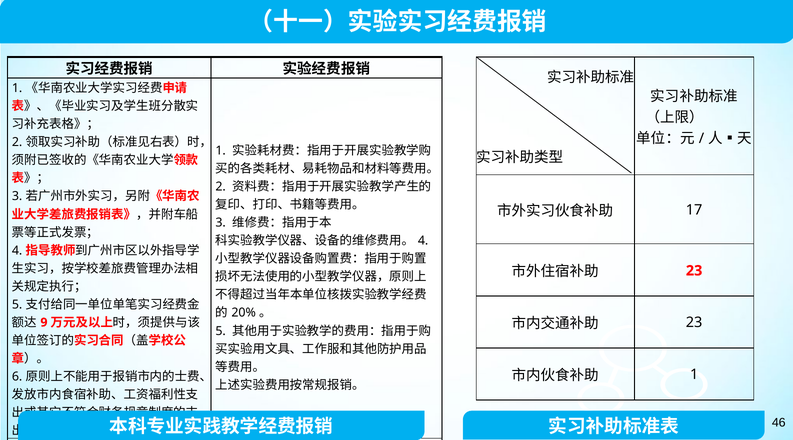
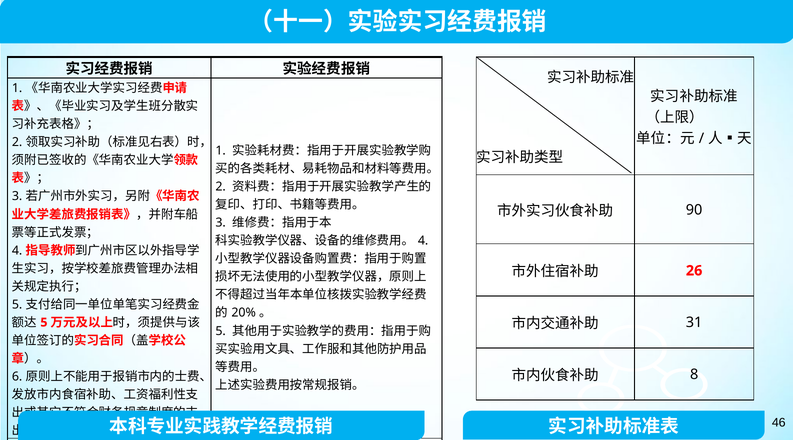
17: 17 -> 90
23 at (694, 271): 23 -> 26
9 at (44, 323): 9 -> 5
23 at (694, 323): 23 -> 31
1 at (694, 375): 1 -> 8
